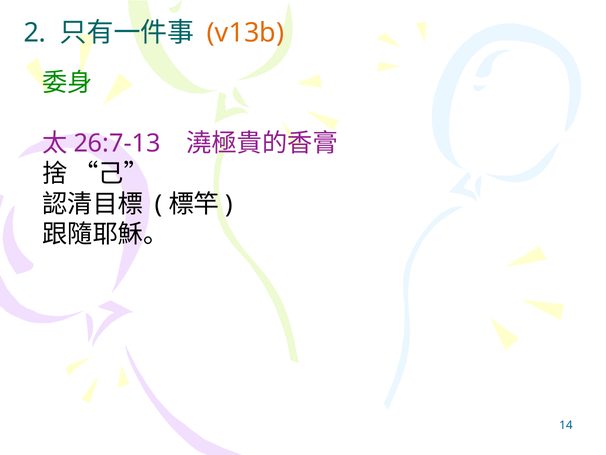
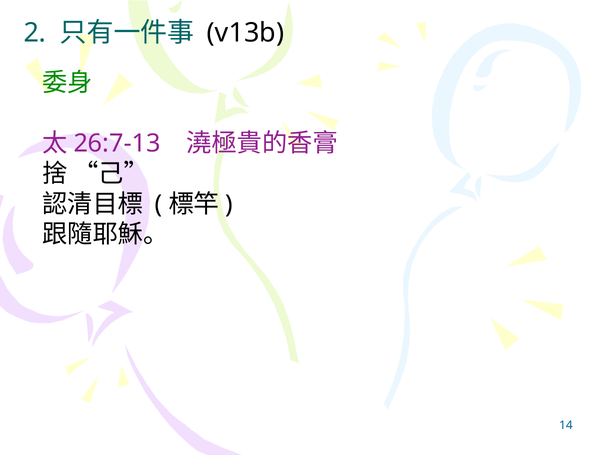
v13b colour: orange -> black
